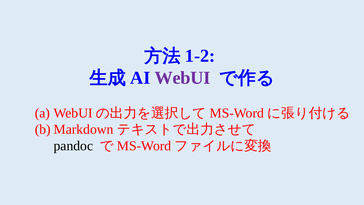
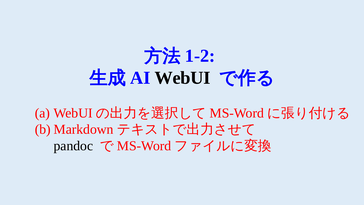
WebUI at (182, 78) colour: purple -> black
